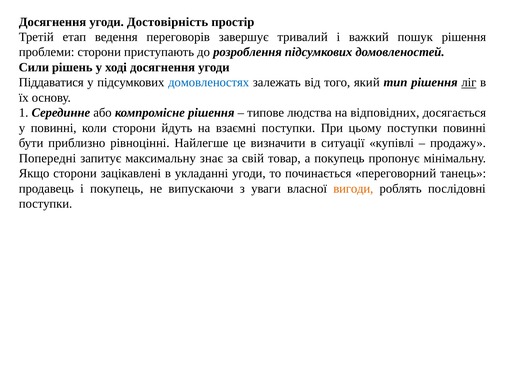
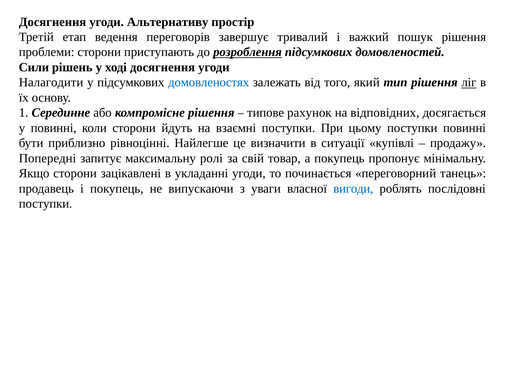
Достовірність: Достовірність -> Альтернативу
розроблення underline: none -> present
Піддаватися: Піддаватися -> Налагодити
людства: людства -> рахунок
знає: знає -> ролі
вигоди colour: orange -> blue
